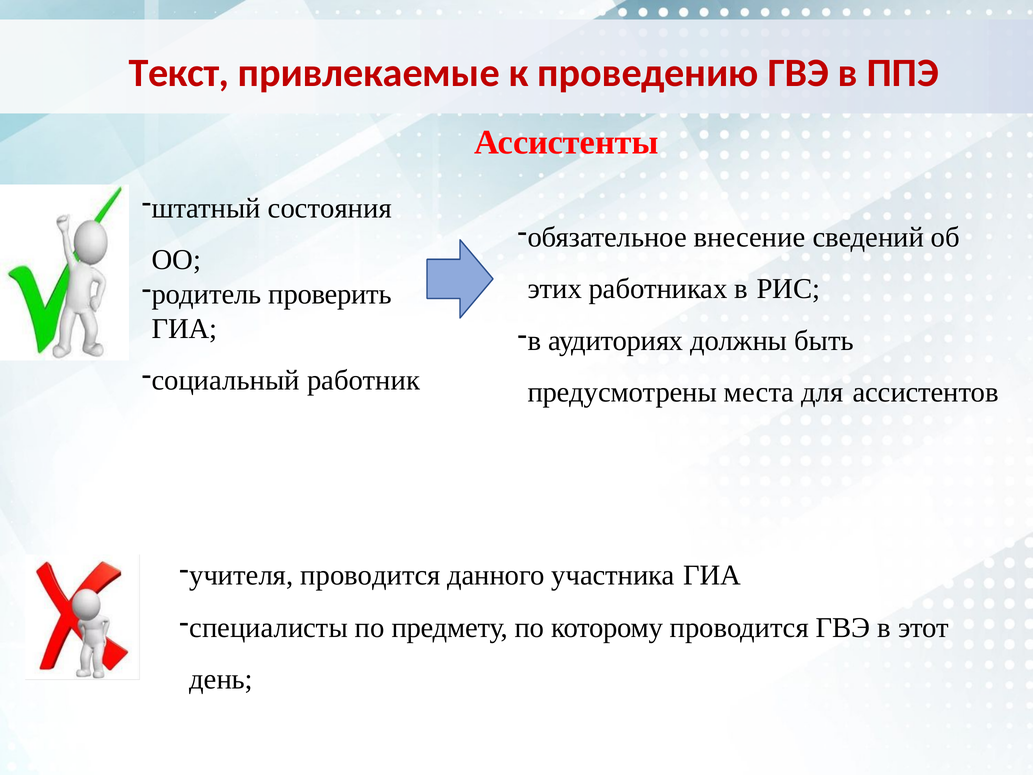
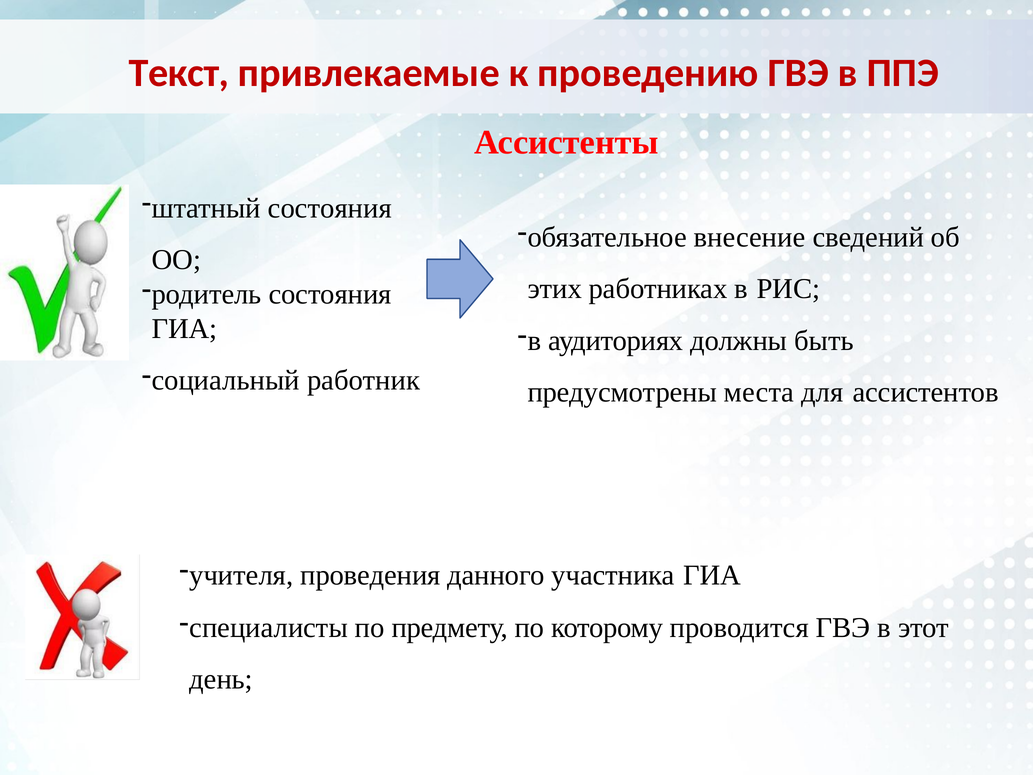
родитель проверить: проверить -> состояния
учителя проводится: проводится -> проведения
